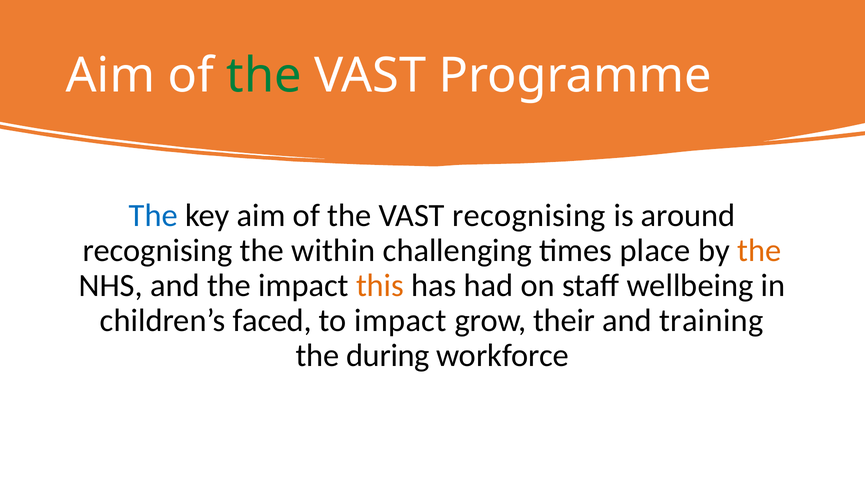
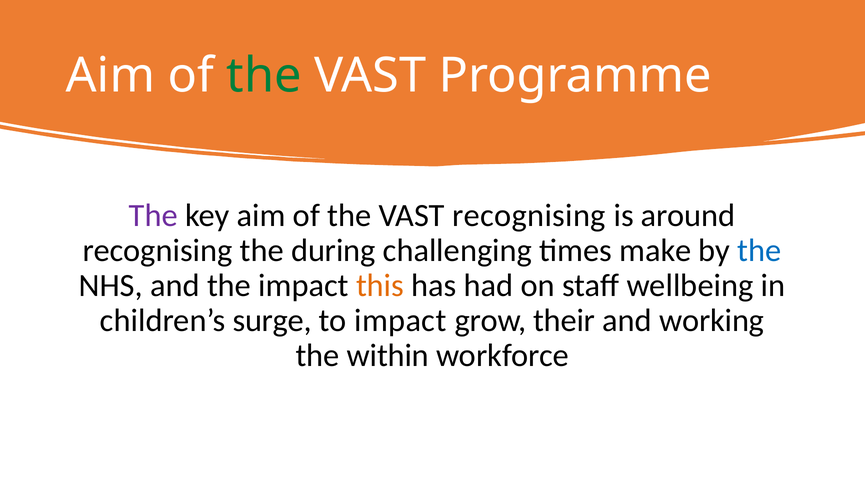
The at (153, 216) colour: blue -> purple
within: within -> during
place: place -> make
the at (759, 251) colour: orange -> blue
faced: faced -> surge
training: training -> working
during: during -> within
